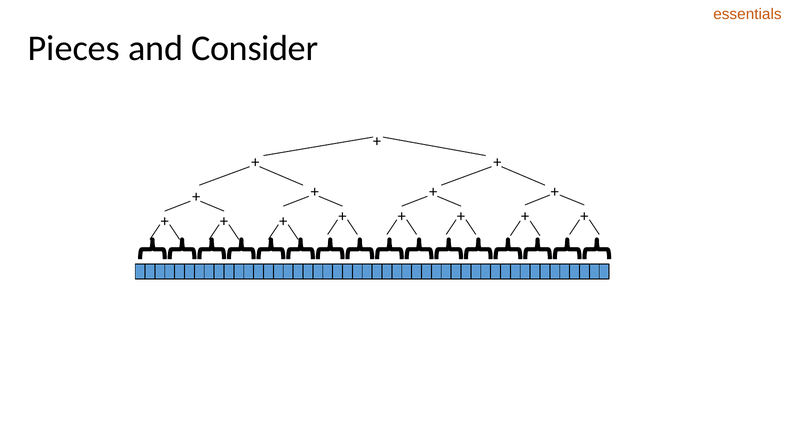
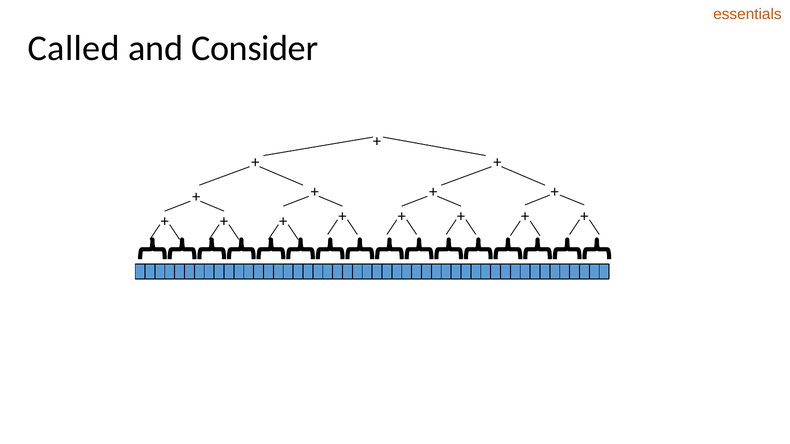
Pieces: Pieces -> Called
